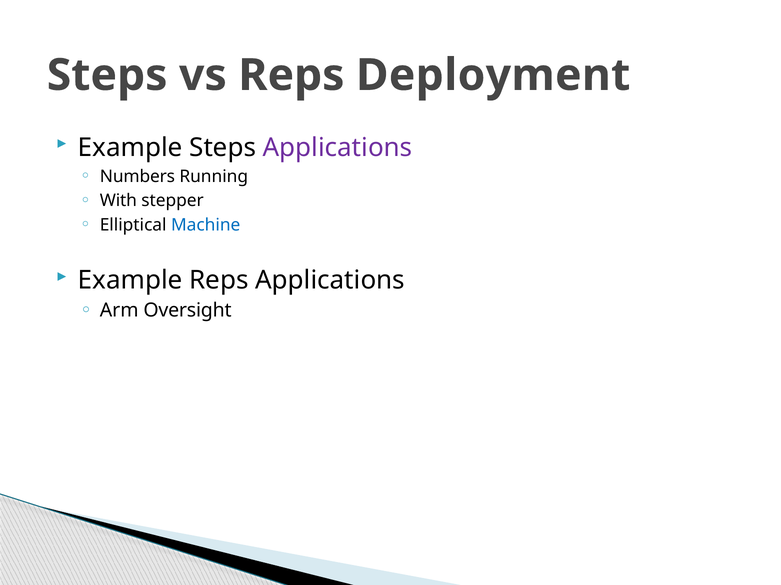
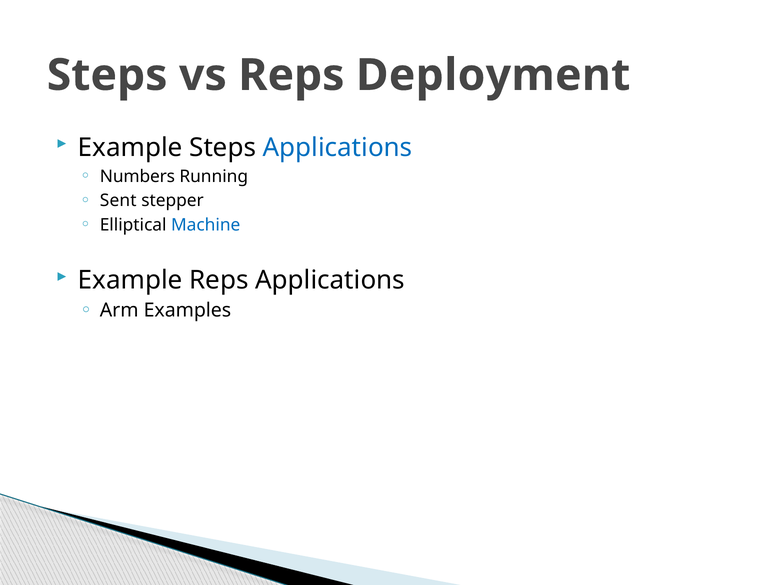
Applications at (338, 148) colour: purple -> blue
With: With -> Sent
Oversight: Oversight -> Examples
